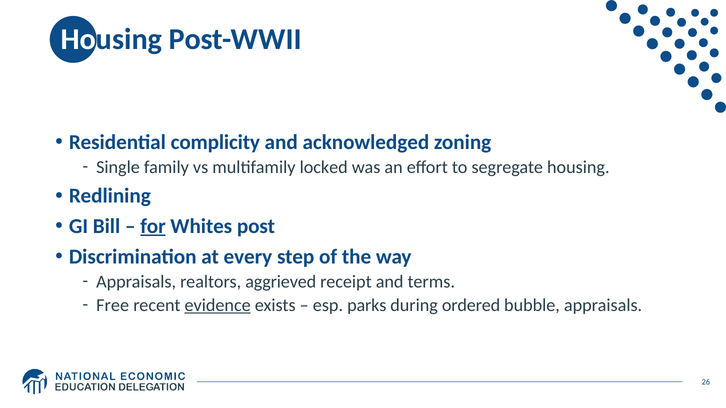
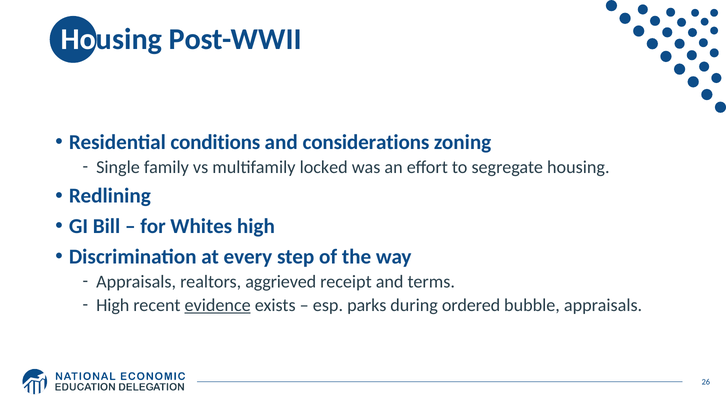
complicity: complicity -> conditions
acknowledged: acknowledged -> considerations
for underline: present -> none
Whites post: post -> high
Free at (113, 305): Free -> High
